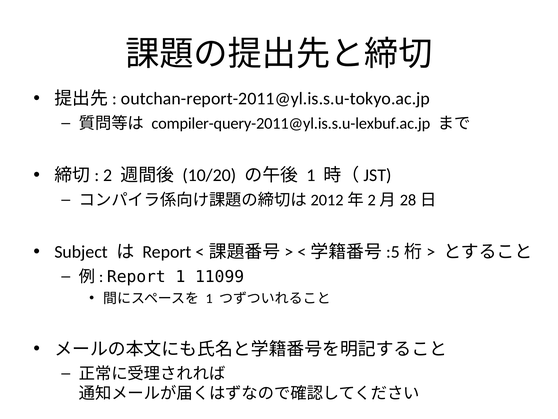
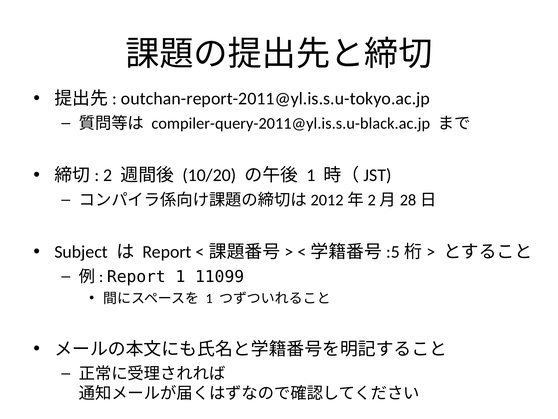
compiler-query-2011@yl.is.s.u-lexbuf.ac.jp: compiler-query-2011@yl.is.s.u-lexbuf.ac.jp -> compiler-query-2011@yl.is.s.u-black.ac.jp
